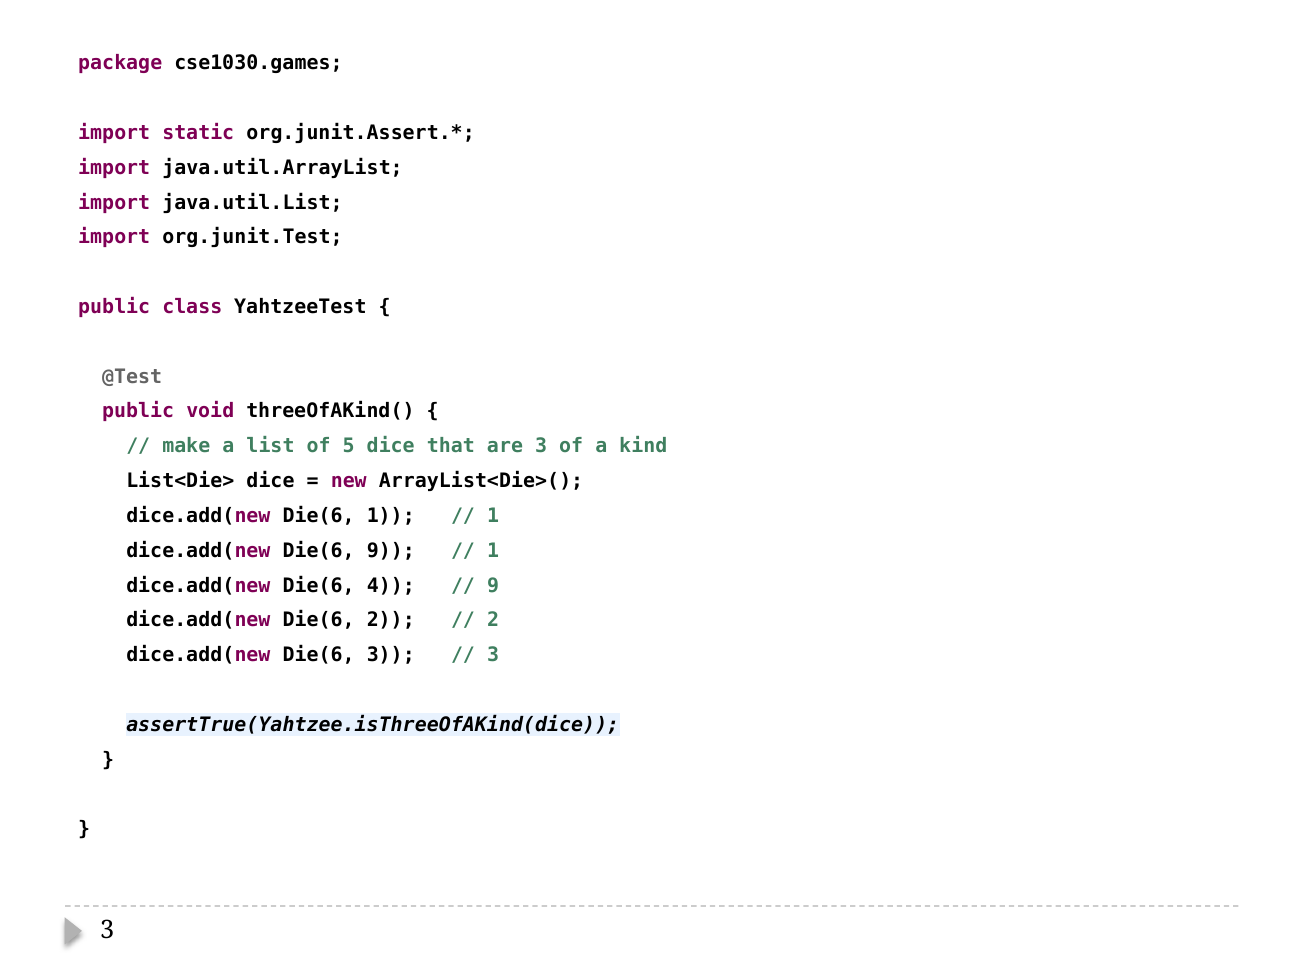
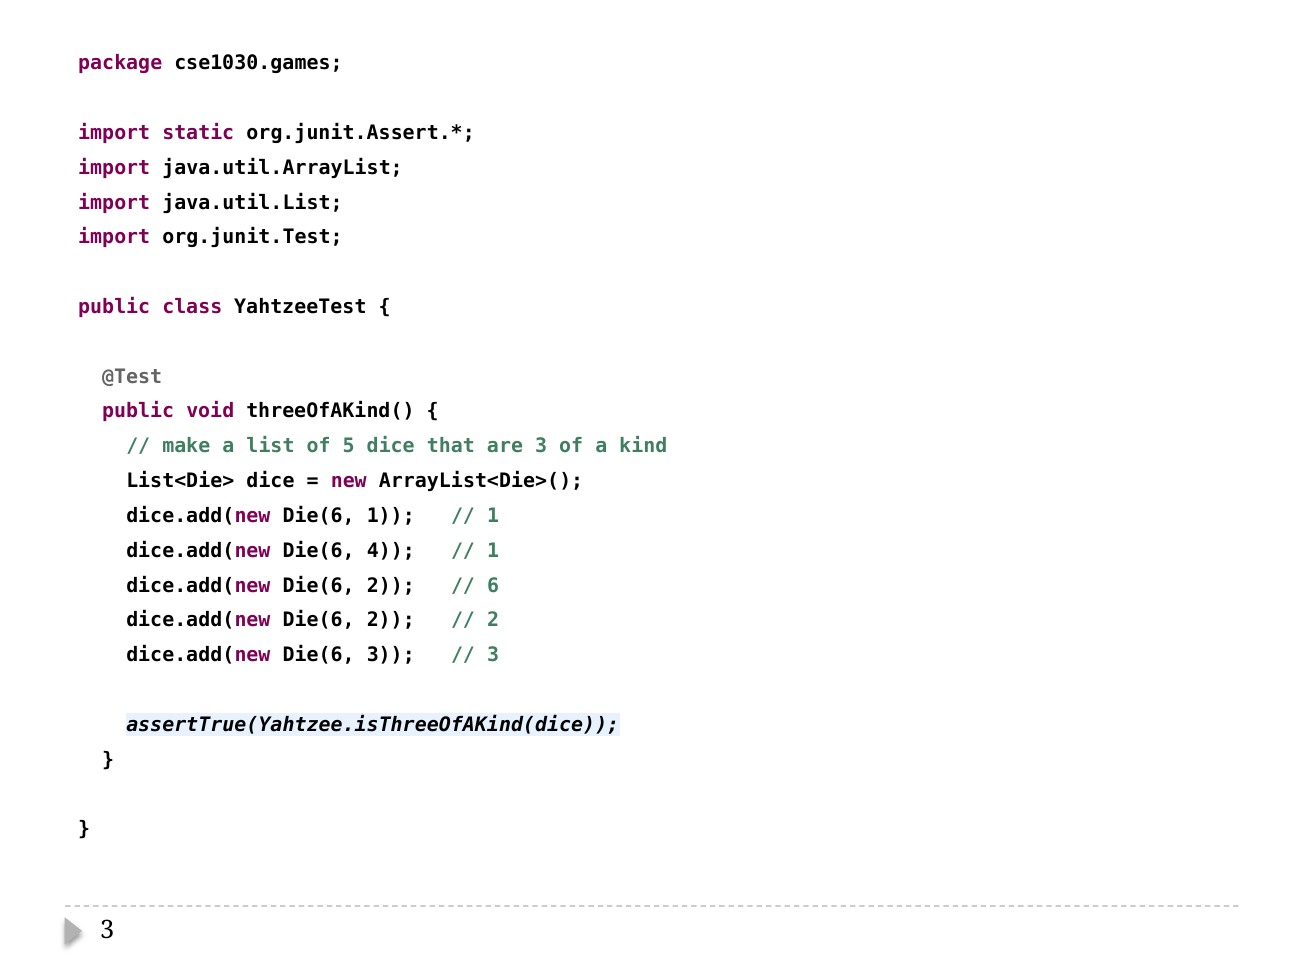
Die(6 9: 9 -> 4
4 at (391, 585): 4 -> 2
9 at (493, 585): 9 -> 6
